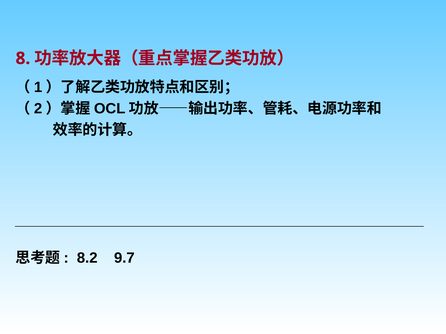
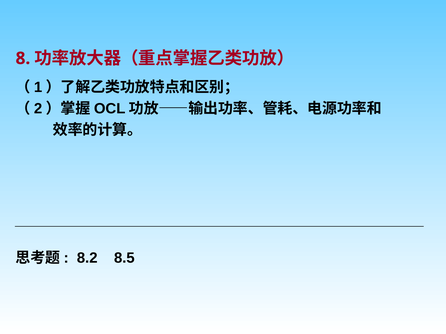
9.7: 9.7 -> 8.5
